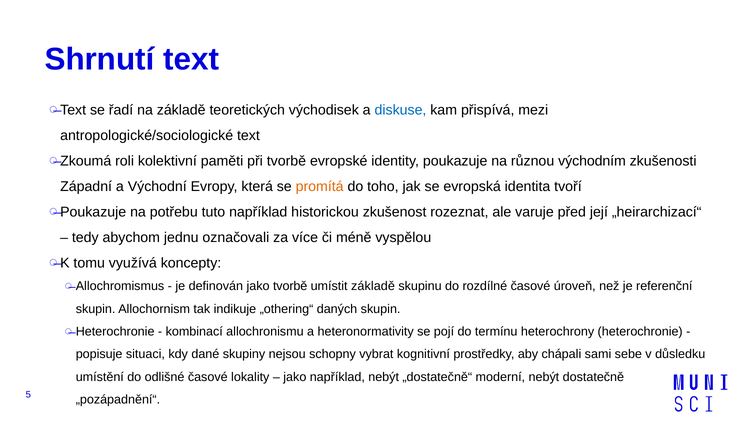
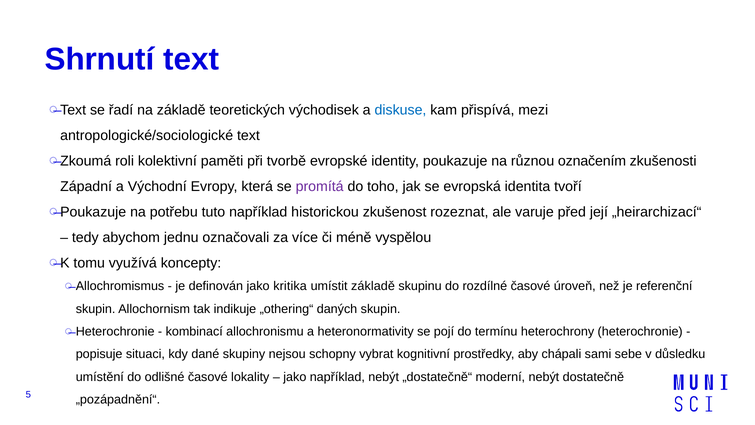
východním: východním -> označením
promítá colour: orange -> purple
jako tvorbě: tvorbě -> kritika
